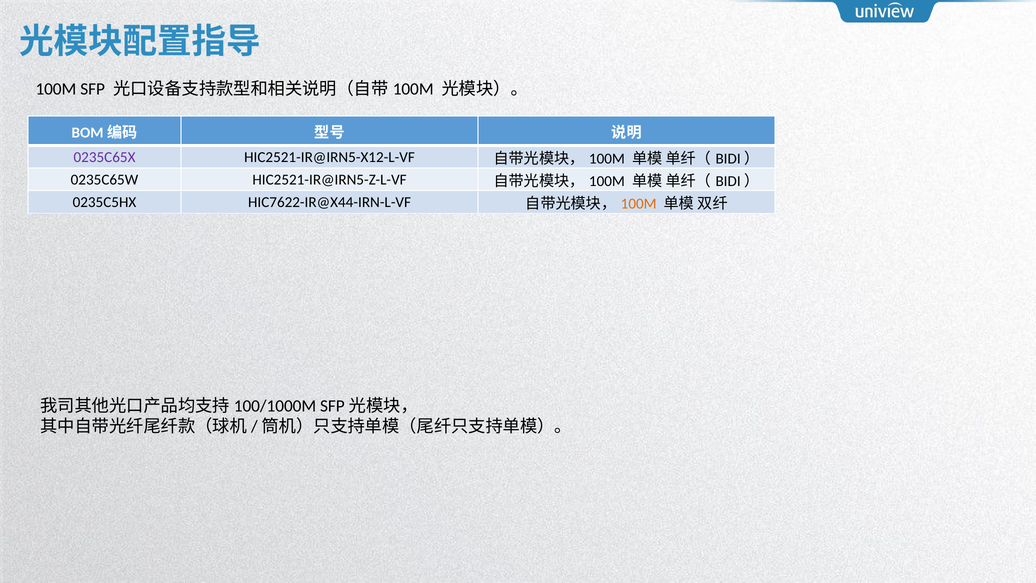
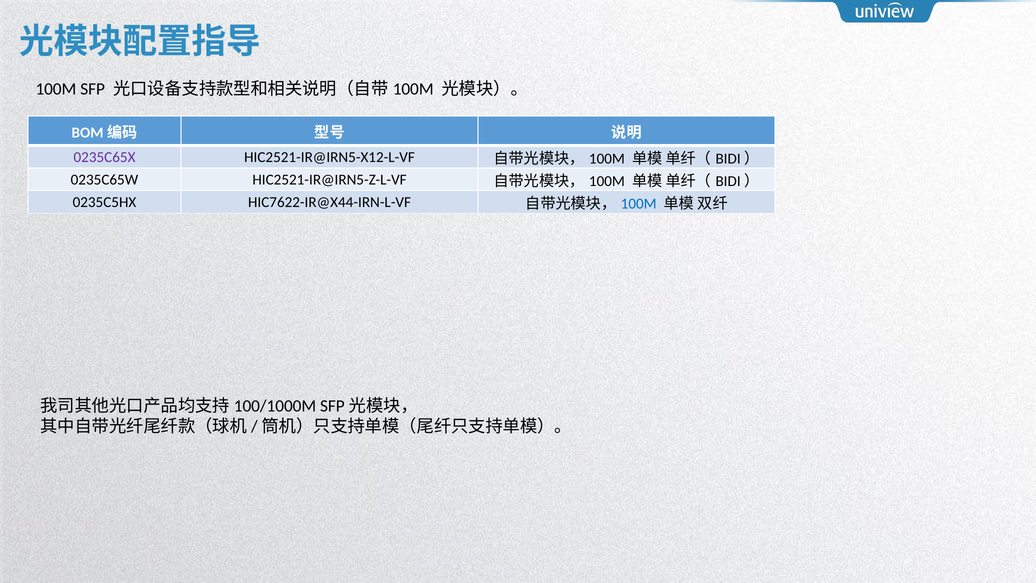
100M at (639, 204) colour: orange -> blue
